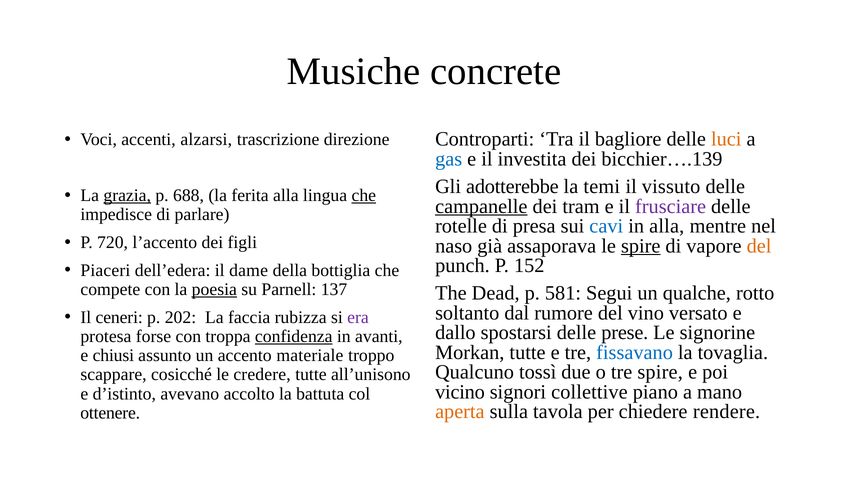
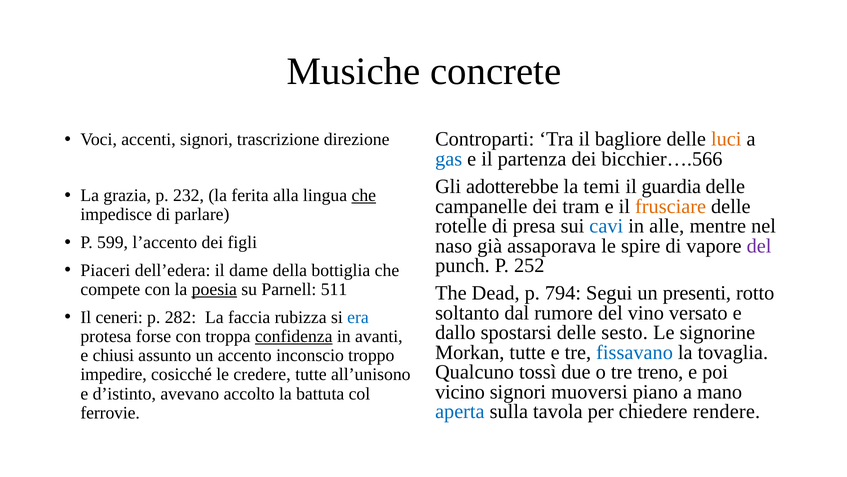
accenti alzarsi: alzarsi -> signori
investita: investita -> partenza
bicchier….139: bicchier….139 -> bicchier….566
vissuto: vissuto -> guardia
grazia underline: present -> none
688: 688 -> 232
campanelle underline: present -> none
frusciare colour: purple -> orange
in alla: alla -> alle
720: 720 -> 599
spire at (641, 246) underline: present -> none
del at (759, 246) colour: orange -> purple
152: 152 -> 252
137: 137 -> 511
581: 581 -> 794
qualche: qualche -> presenti
202: 202 -> 282
era colour: purple -> blue
prese: prese -> sesto
materiale: materiale -> inconscio
tre spire: spire -> treno
scappare: scappare -> impedire
collettive: collettive -> muoversi
aperta colour: orange -> blue
ottenere: ottenere -> ferrovie
